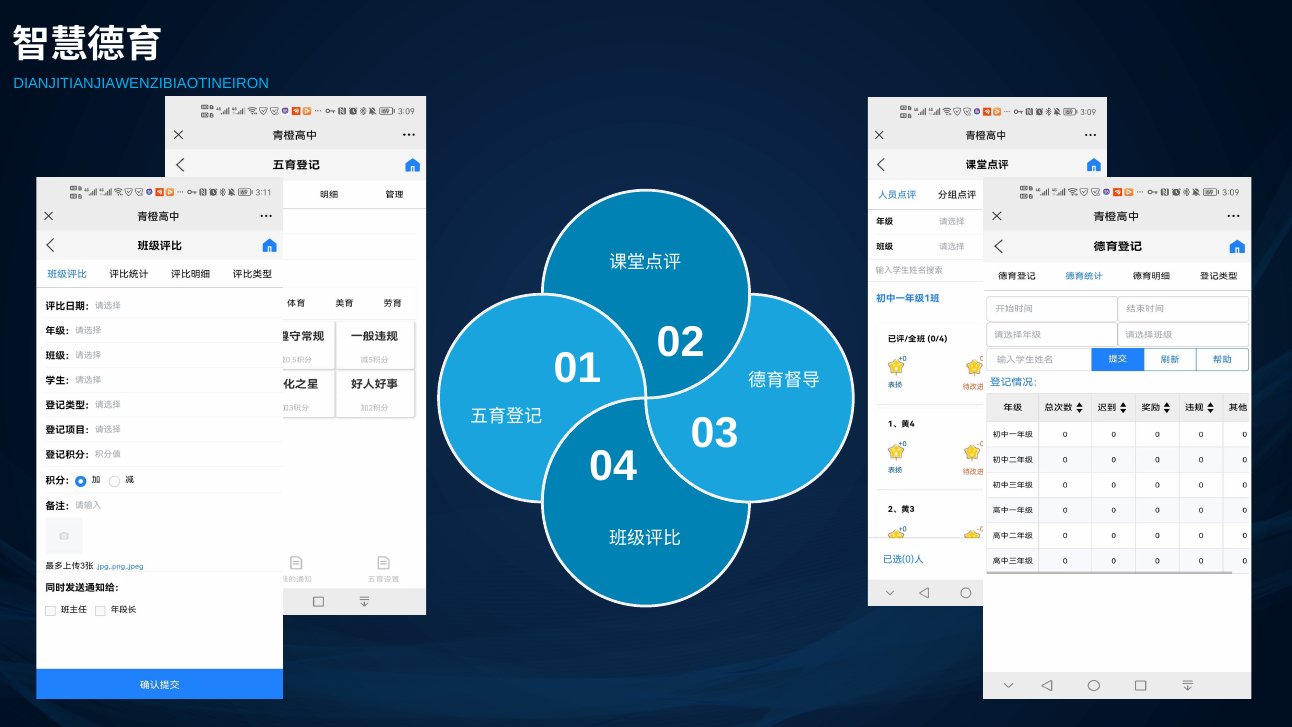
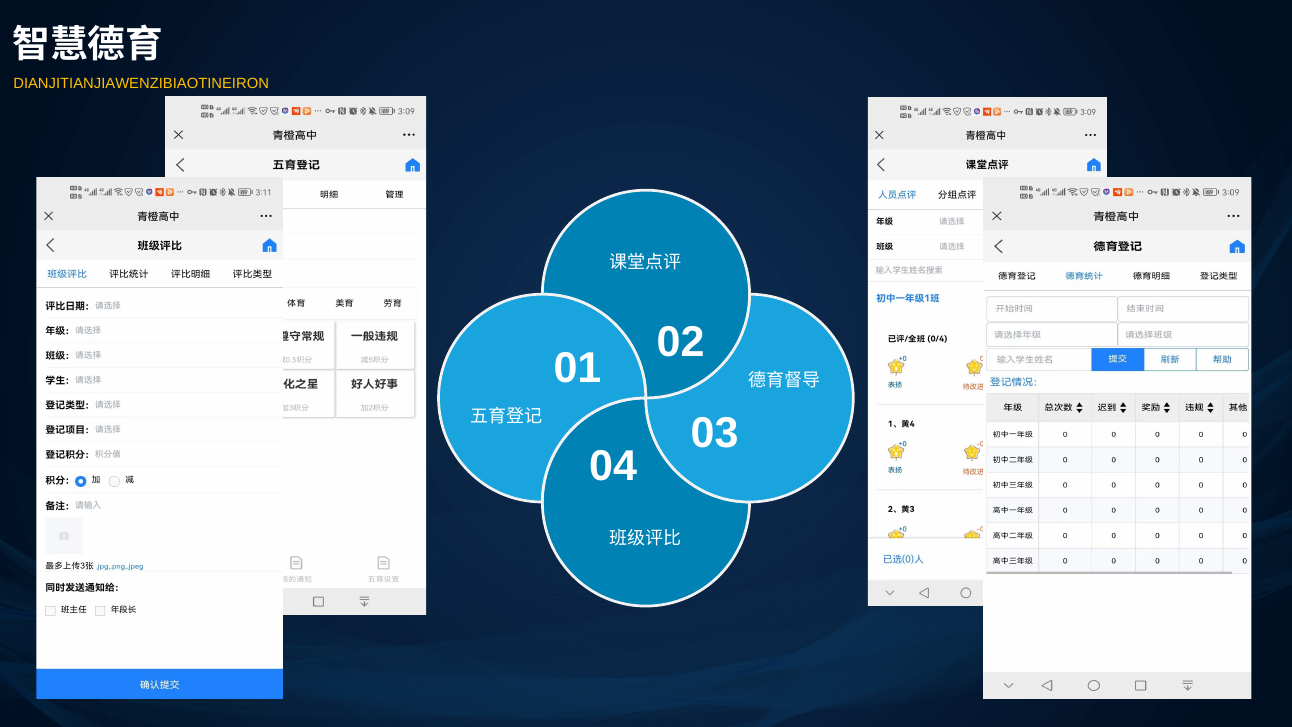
DIANJITIANJIAWENZIBIAOTINEIRON colour: light blue -> yellow
